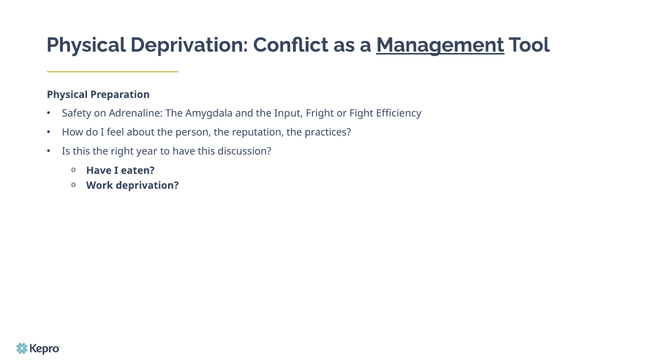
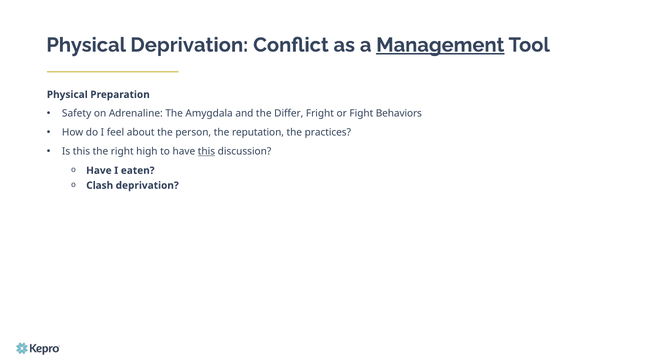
Input: Input -> Differ
Efficiency: Efficiency -> Behaviors
year: year -> high
this at (206, 151) underline: none -> present
Work: Work -> Clash
